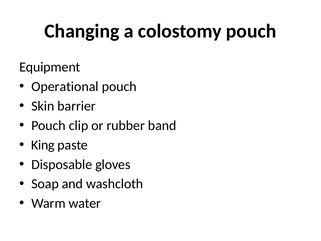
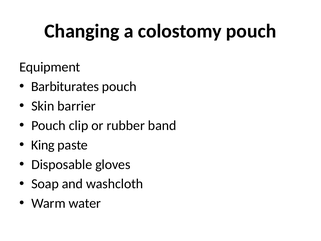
Operational: Operational -> Barbiturates
